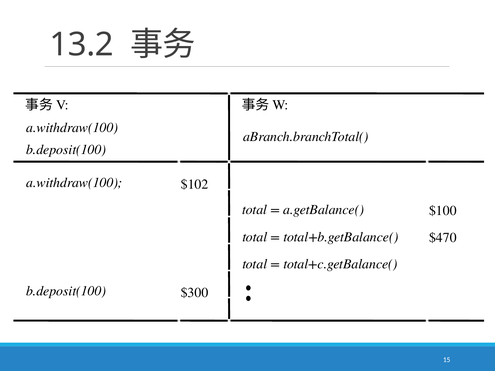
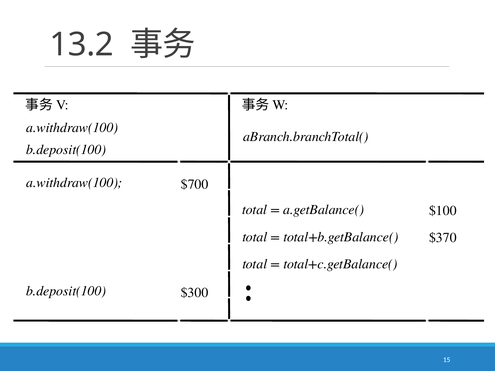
$102: $102 -> $700
$470: $470 -> $370
